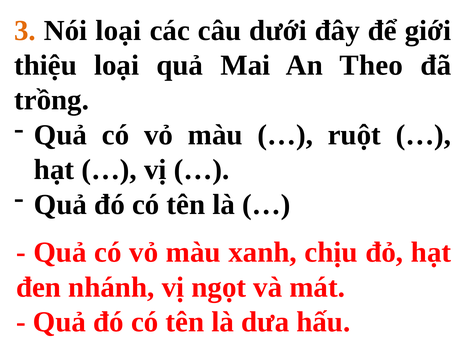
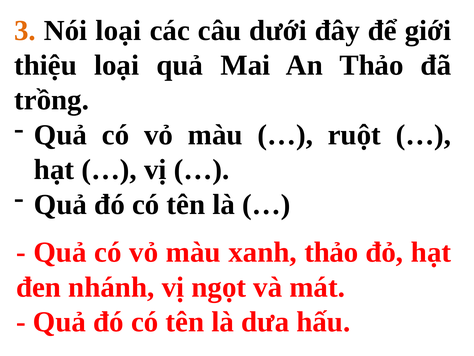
An Theo: Theo -> Thảo
xanh chịu: chịu -> thảo
